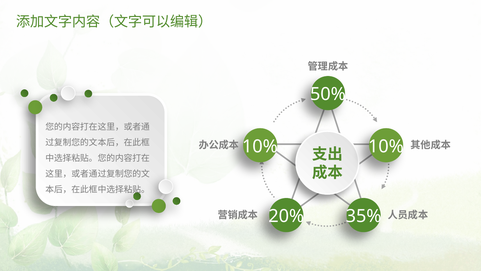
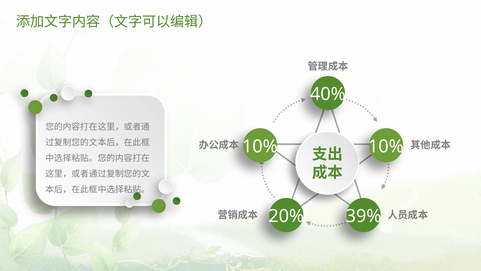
50%: 50% -> 40%
35%: 35% -> 39%
